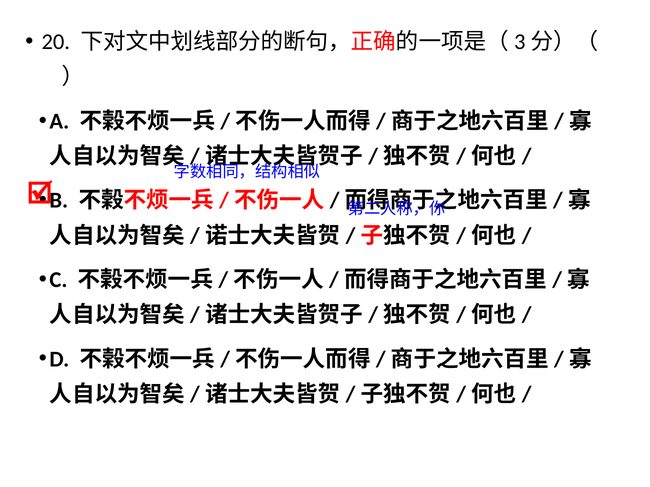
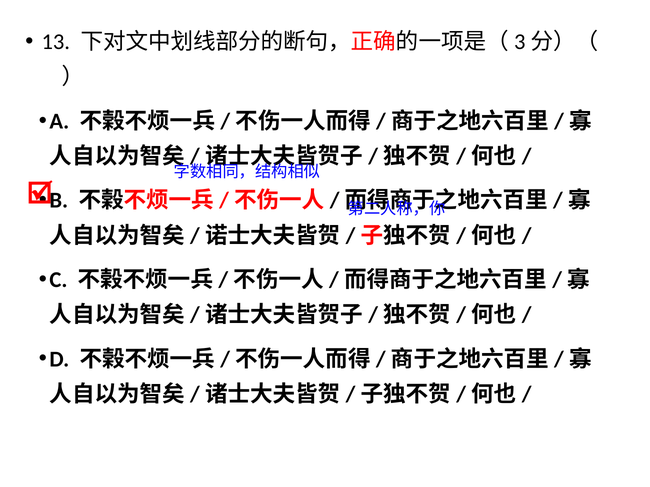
20: 20 -> 13
